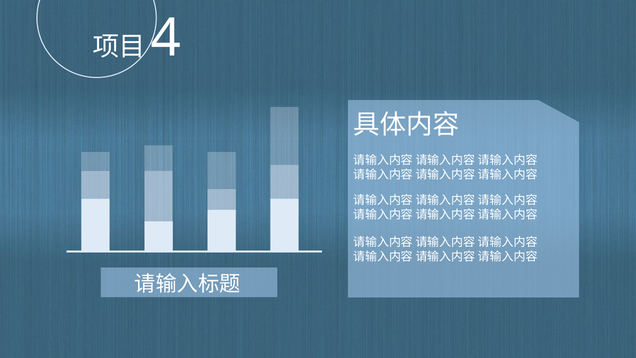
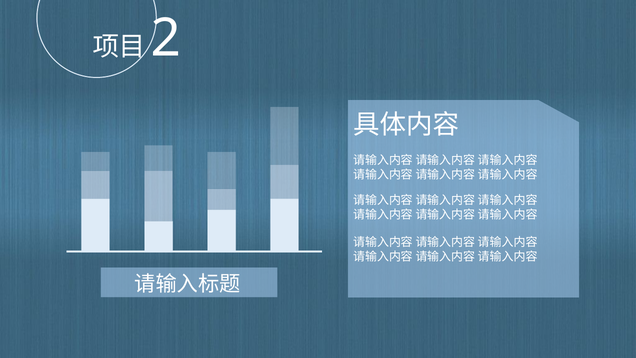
4: 4 -> 2
